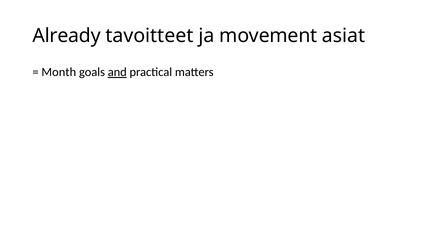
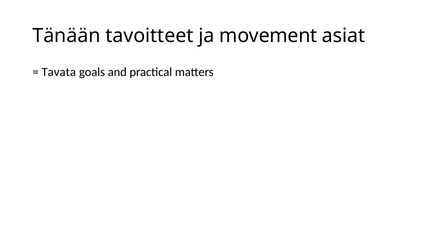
Already: Already -> Tänään
Month: Month -> Tavata
and underline: present -> none
